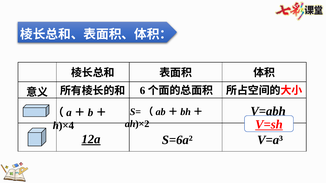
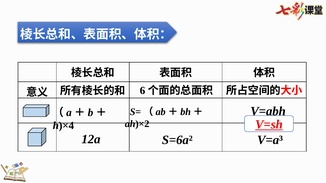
12a underline: present -> none
